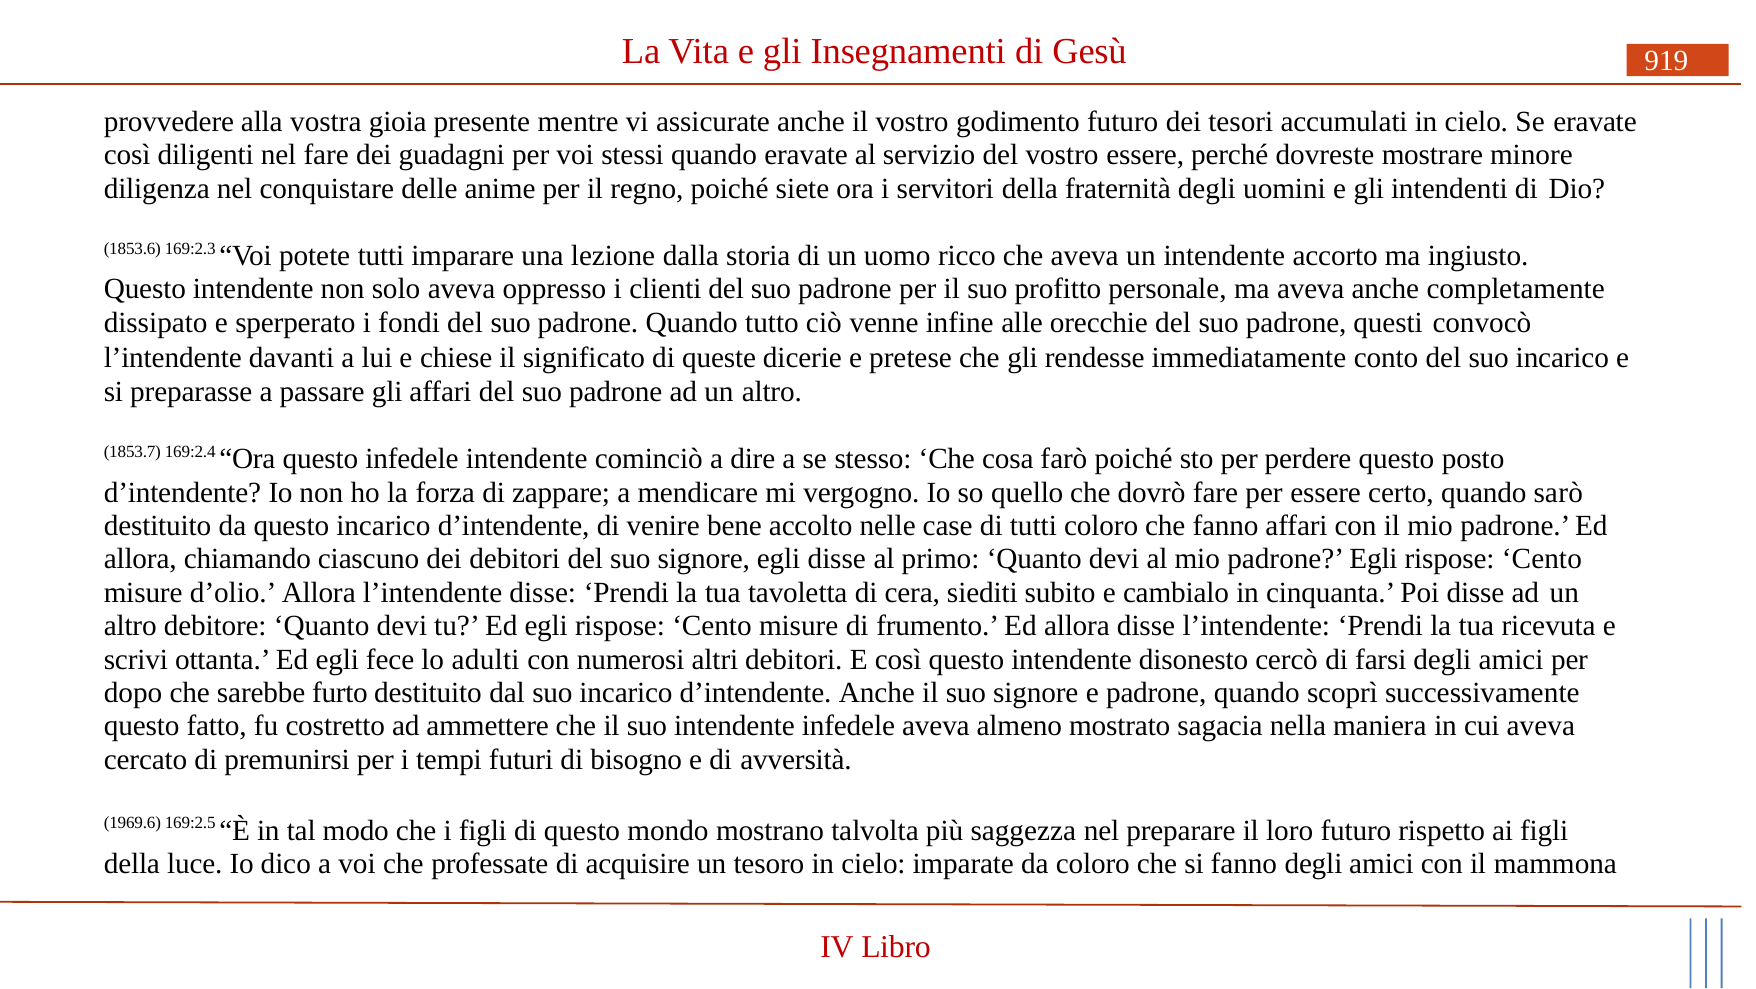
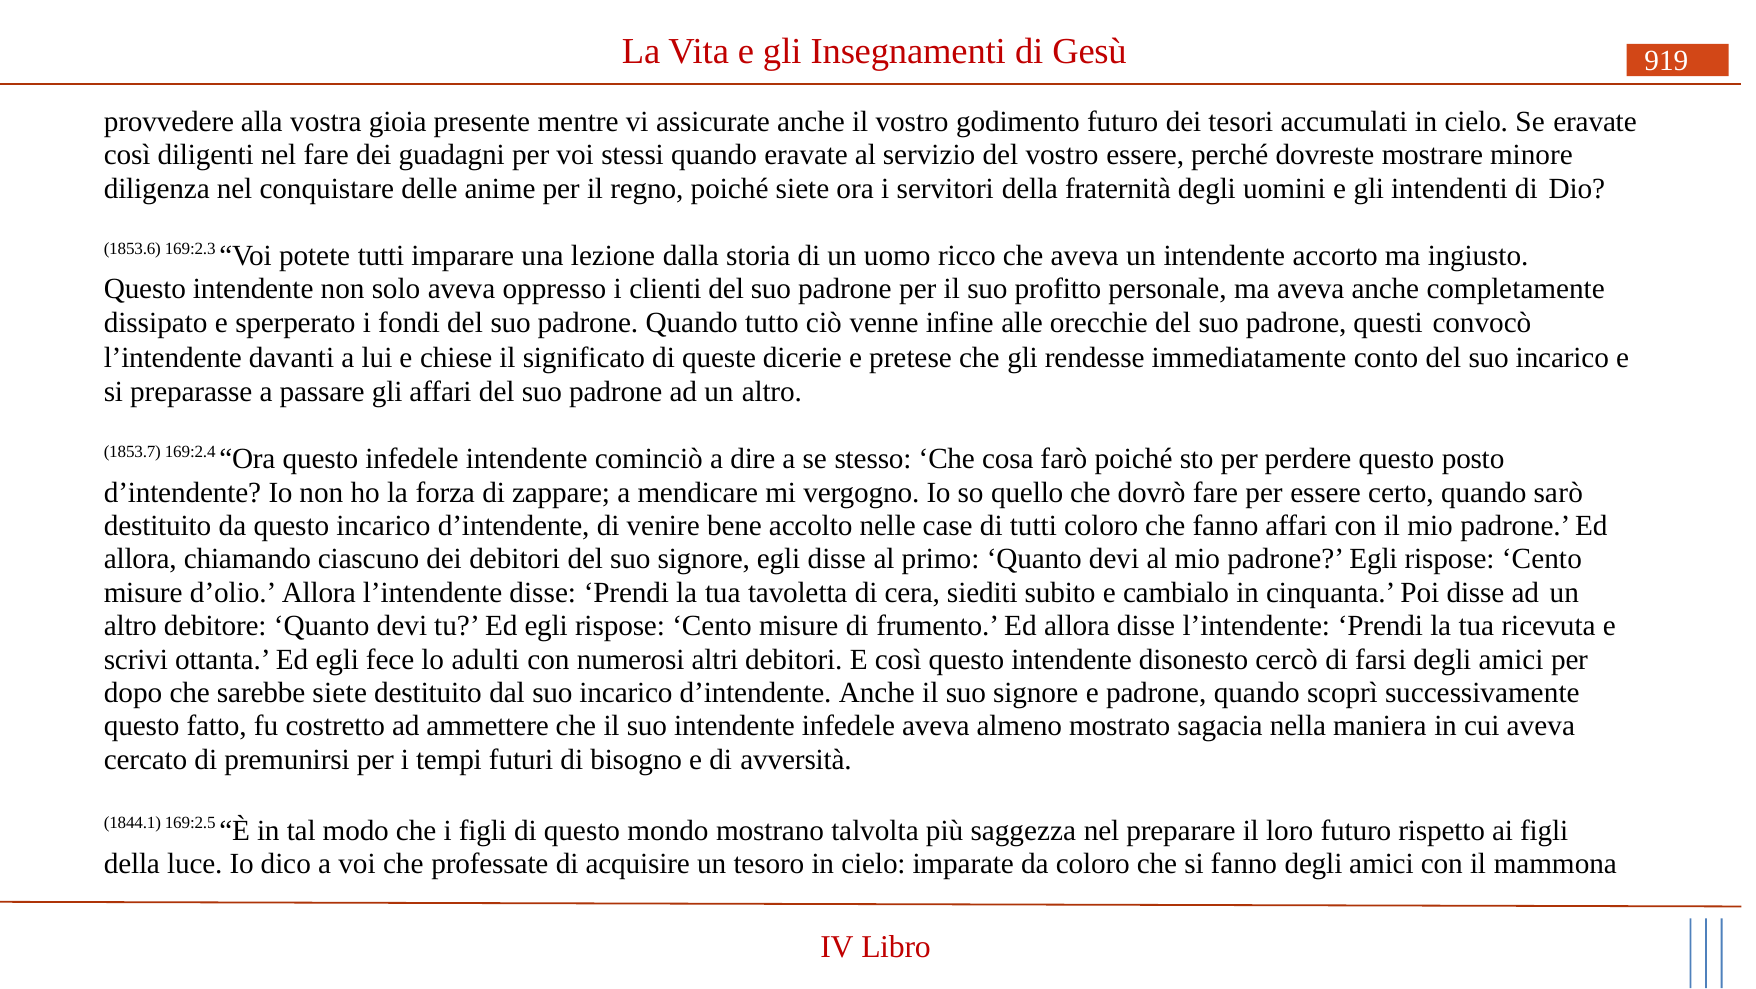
sarebbe furto: furto -> siete
1969.6: 1969.6 -> 1844.1
